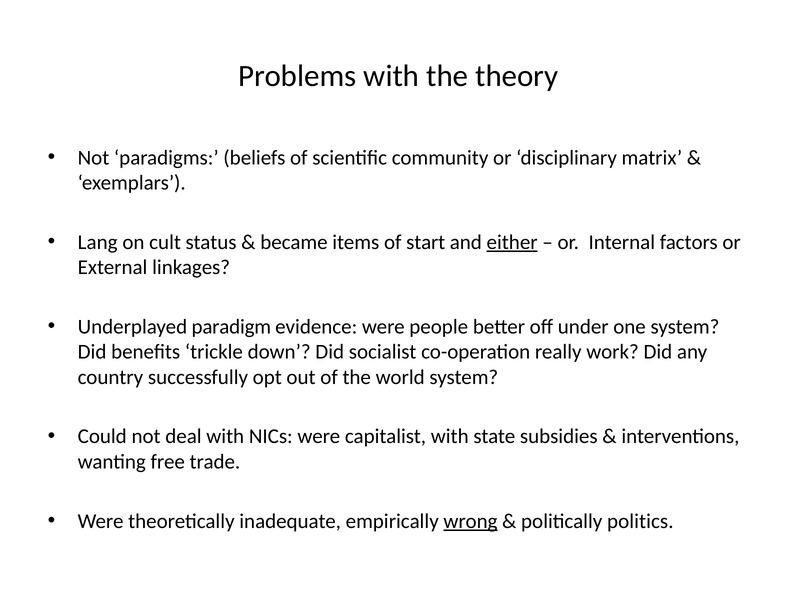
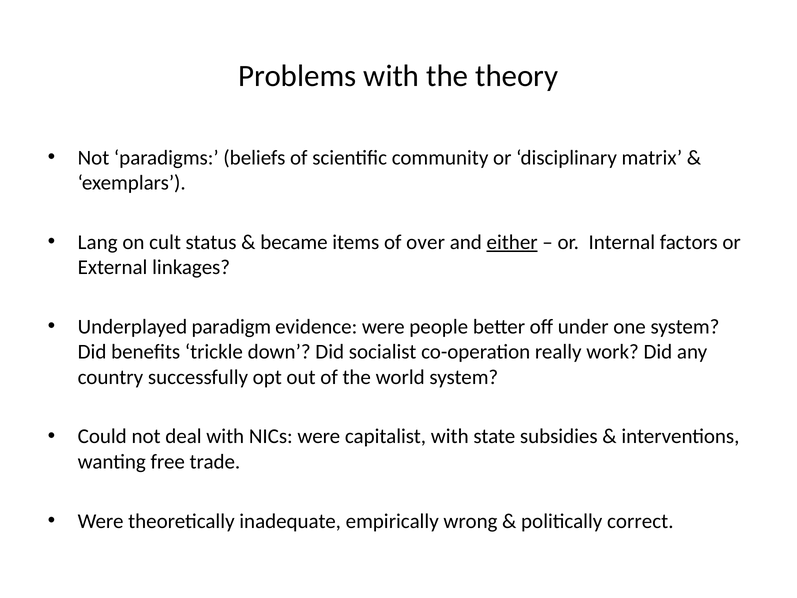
start: start -> over
wrong underline: present -> none
politics: politics -> correct
